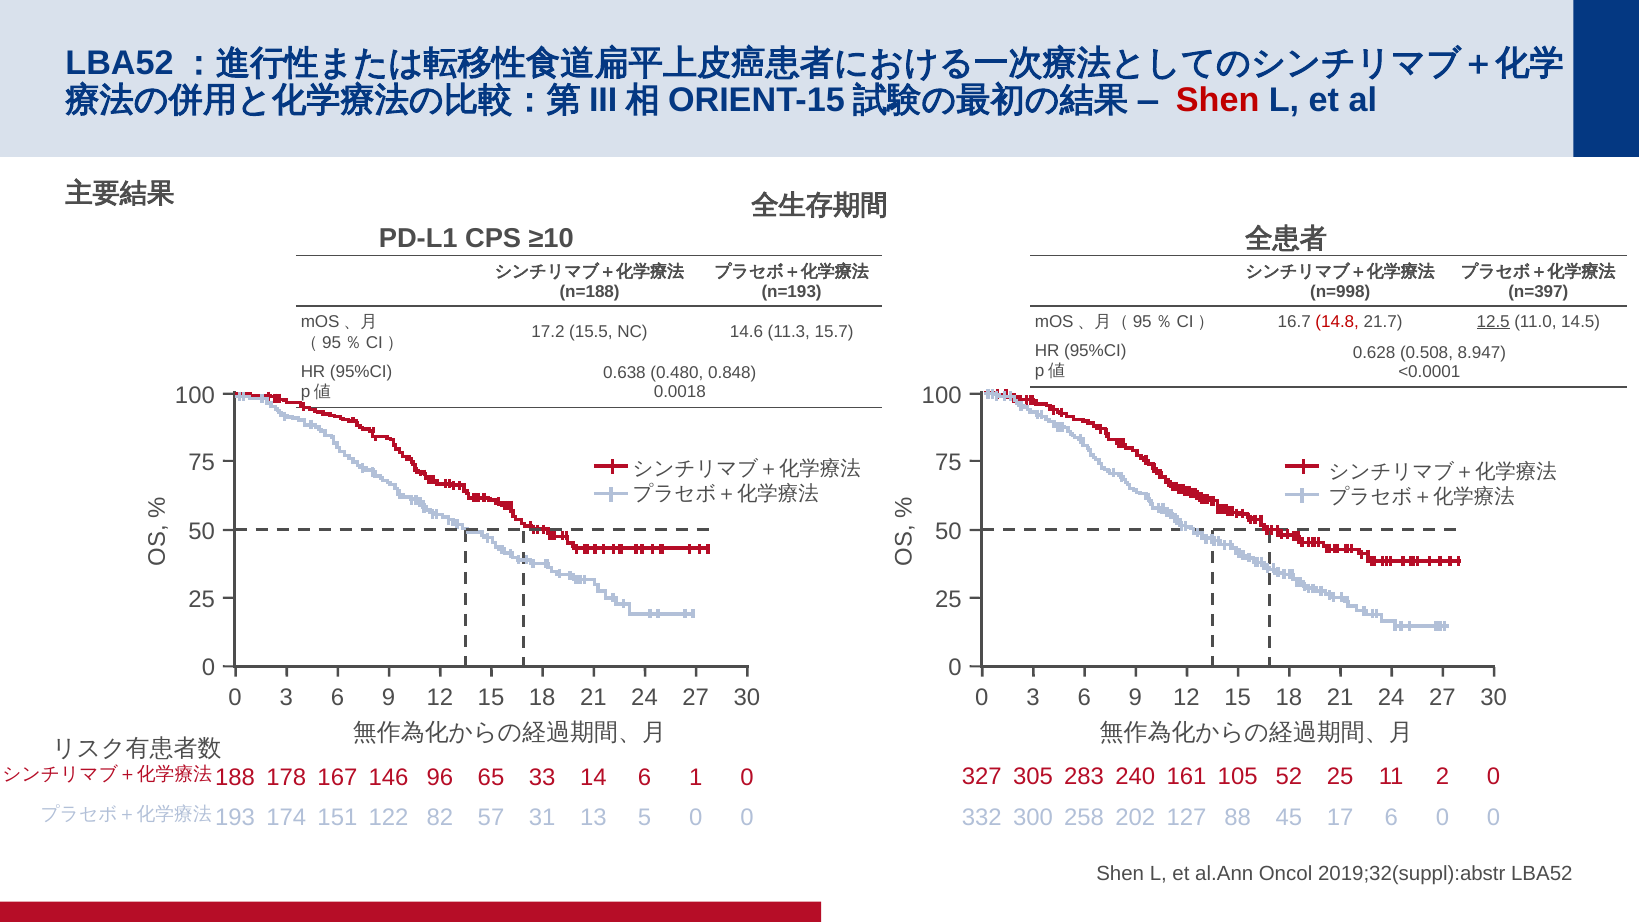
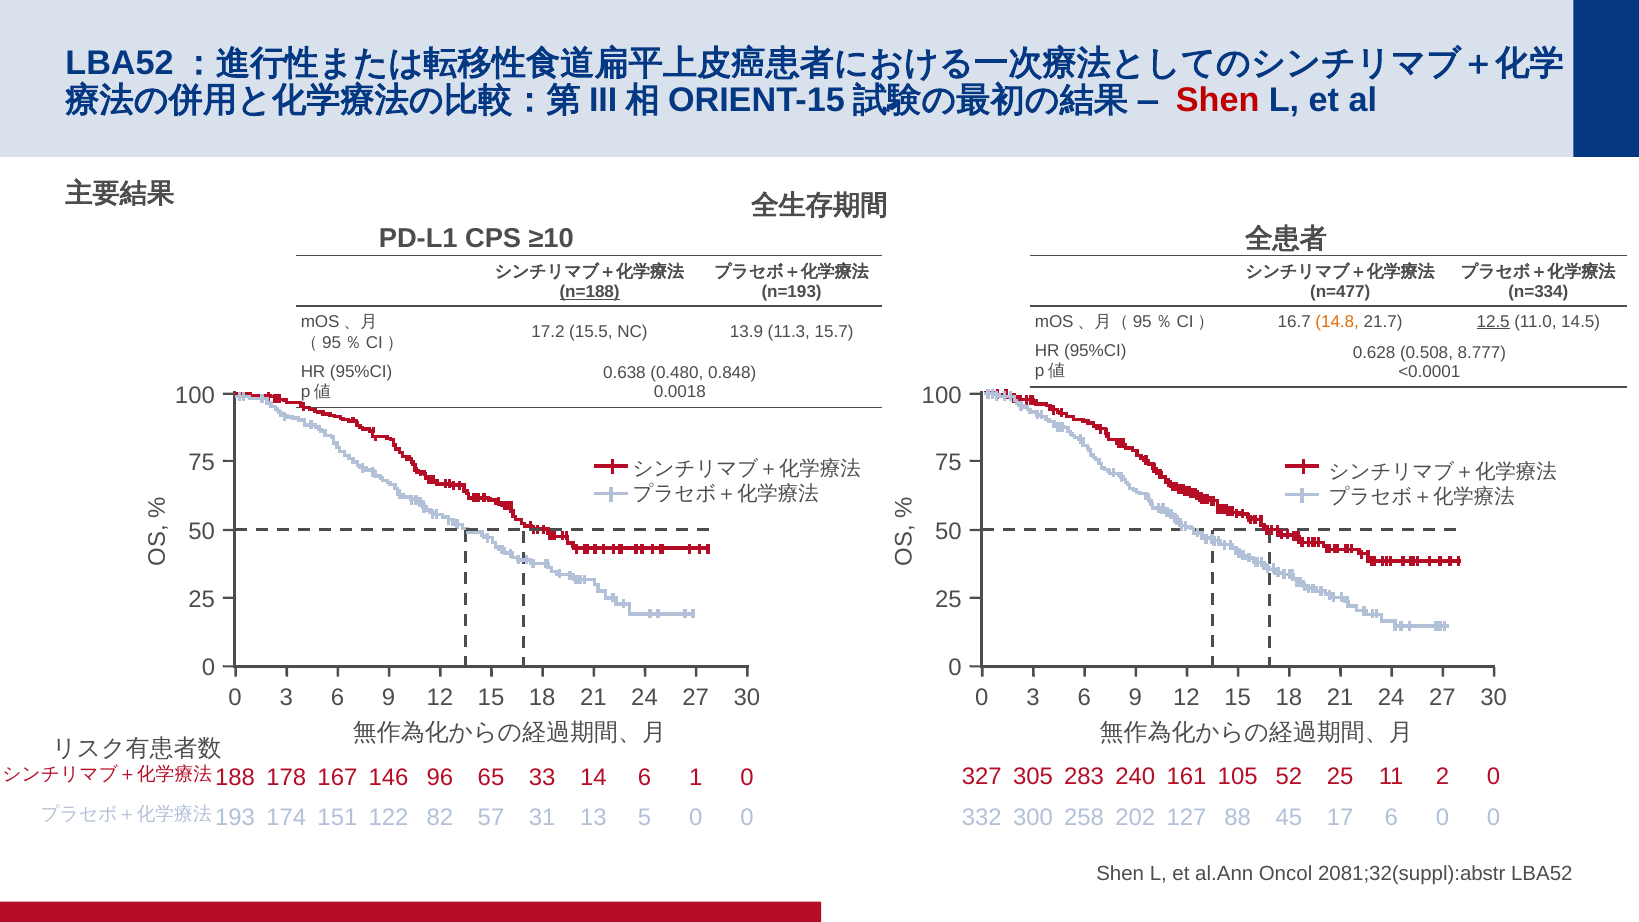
n=188 underline: none -> present
n=998: n=998 -> n=477
n=397: n=397 -> n=334
14.8 colour: red -> orange
14.6: 14.6 -> 13.9
8.947: 8.947 -> 8.777
2019;32(suppl):abstr: 2019;32(suppl):abstr -> 2081;32(suppl):abstr
